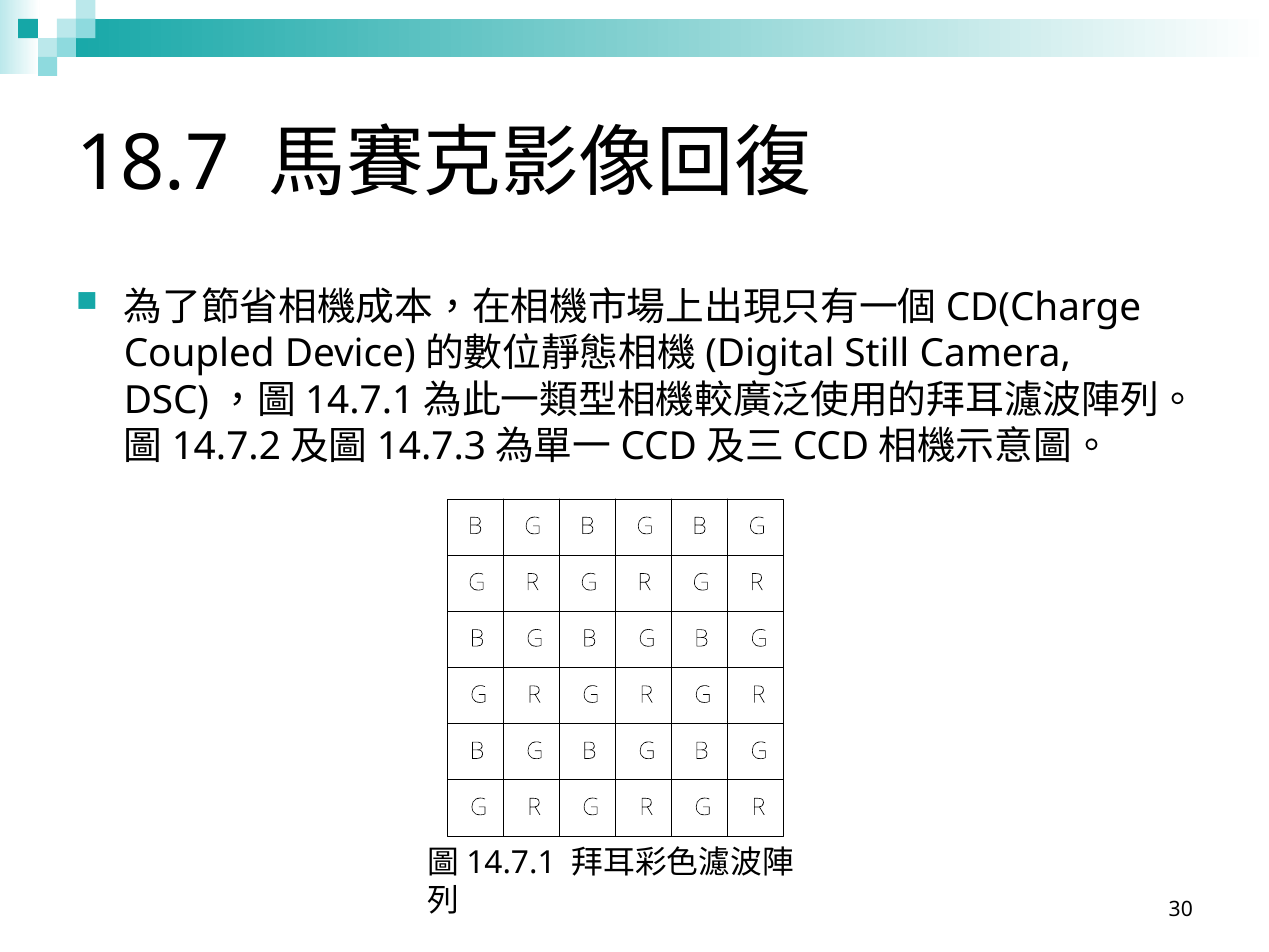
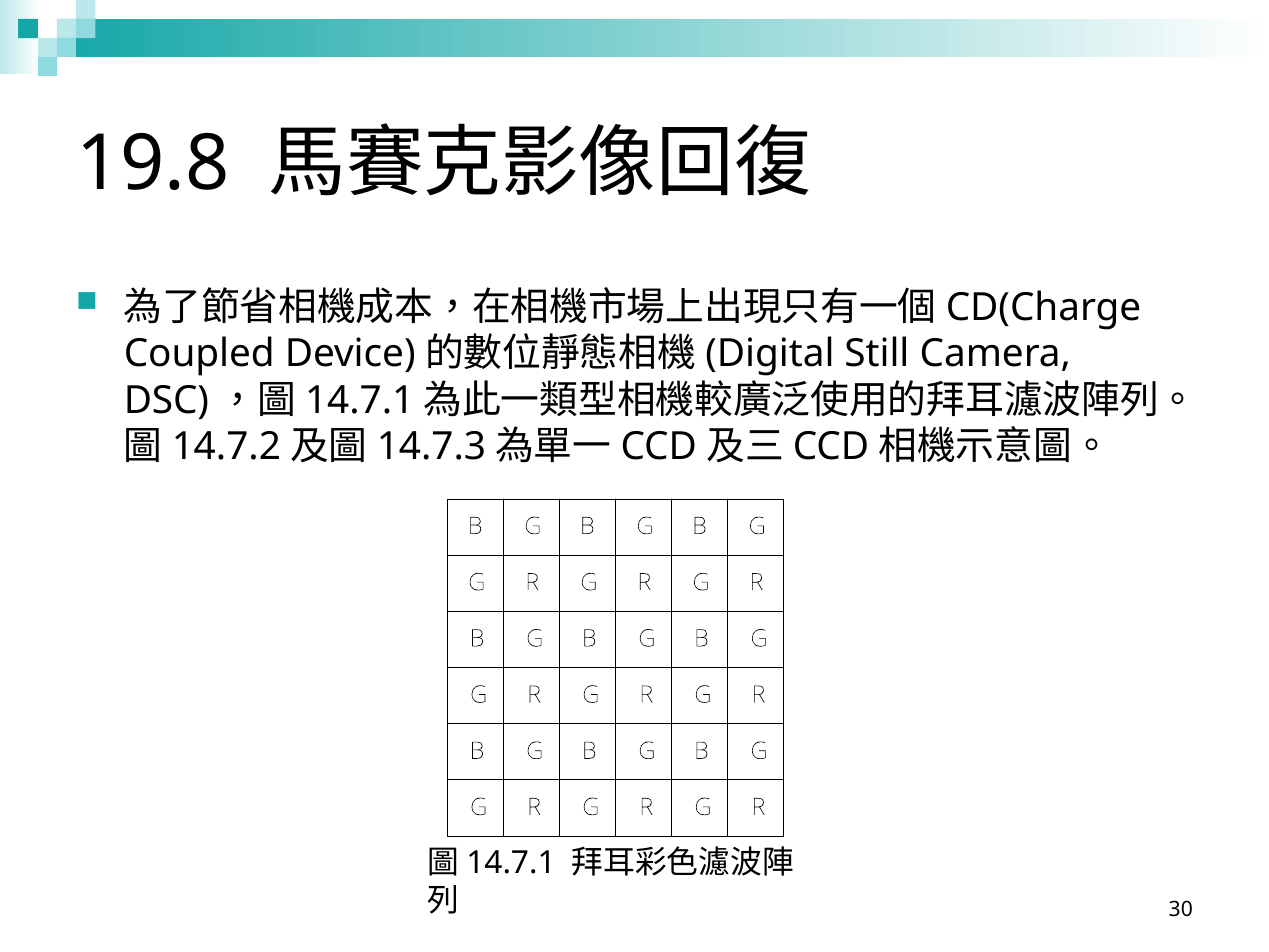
18.7: 18.7 -> 19.8
